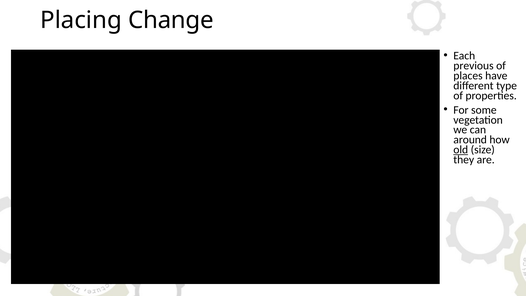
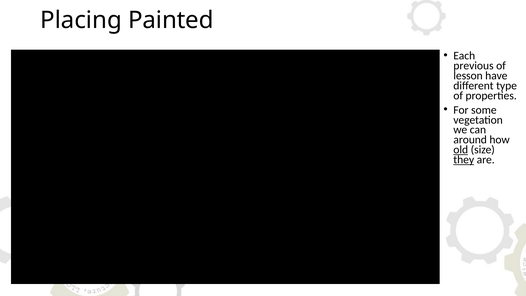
Change: Change -> Painted
places: places -> lesson
they underline: none -> present
